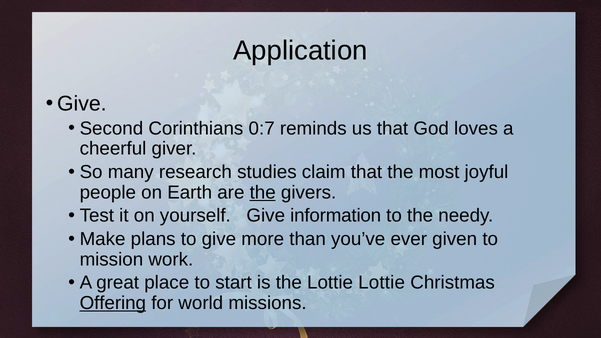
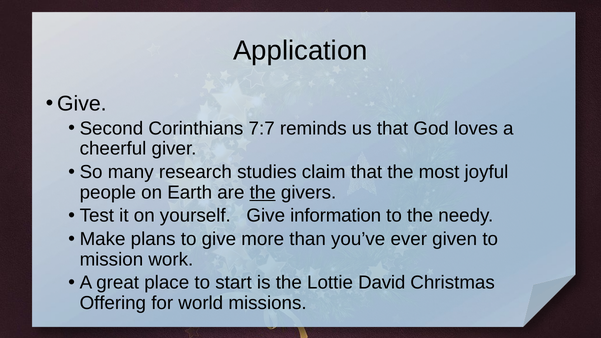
0:7: 0:7 -> 7:7
Lottie Lottie: Lottie -> David
Offering underline: present -> none
